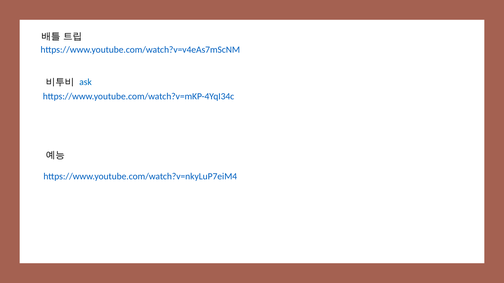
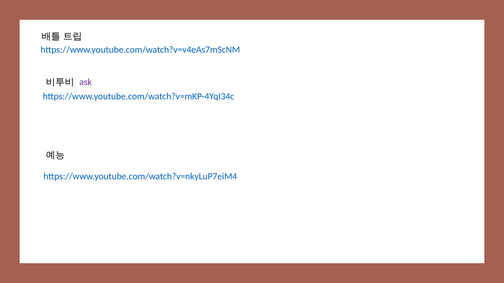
ask colour: blue -> purple
